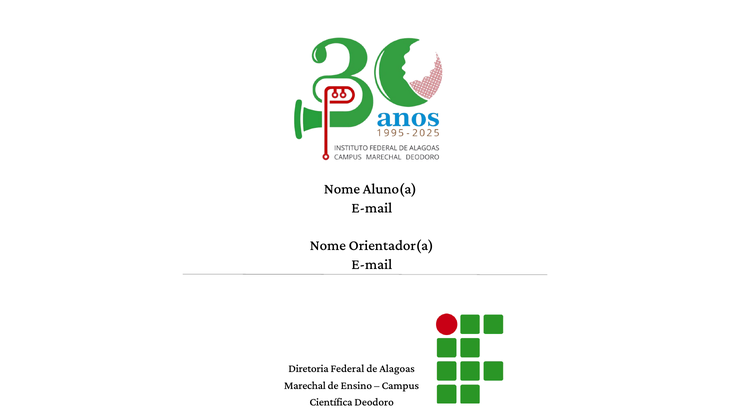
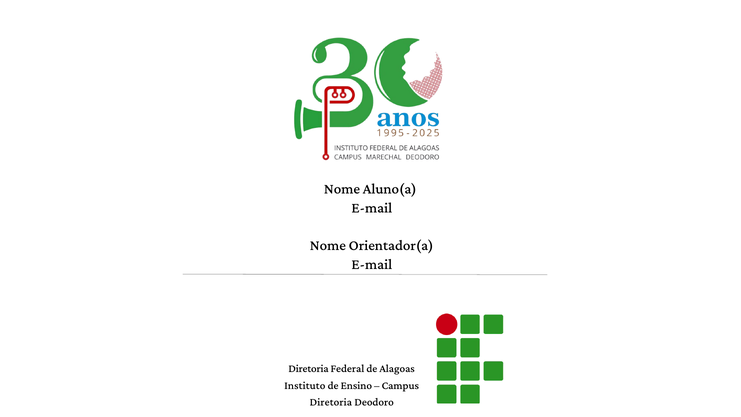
Marechal: Marechal -> Instituto
Científica at (331, 401): Científica -> Diretoria
